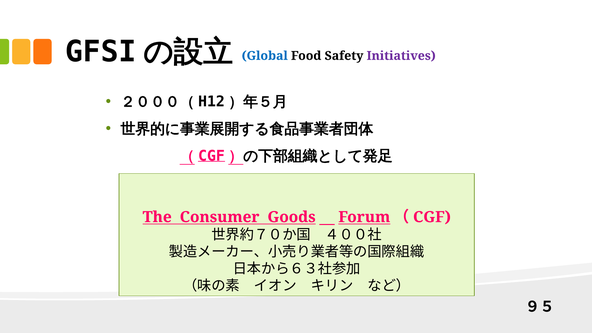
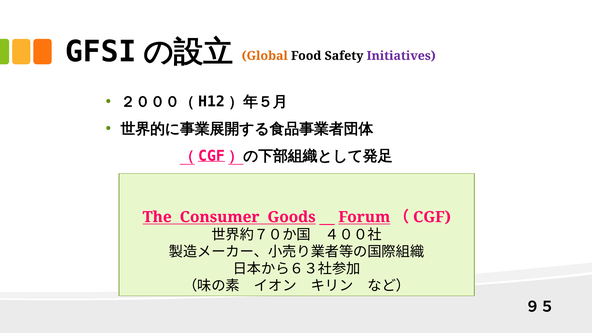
Global colour: blue -> orange
